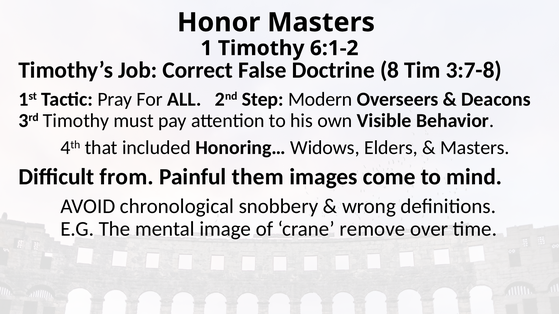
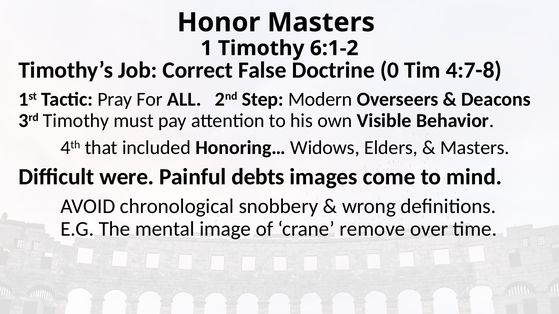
8: 8 -> 0
3:7-8: 3:7-8 -> 4:7-8
from: from -> were
them: them -> debts
